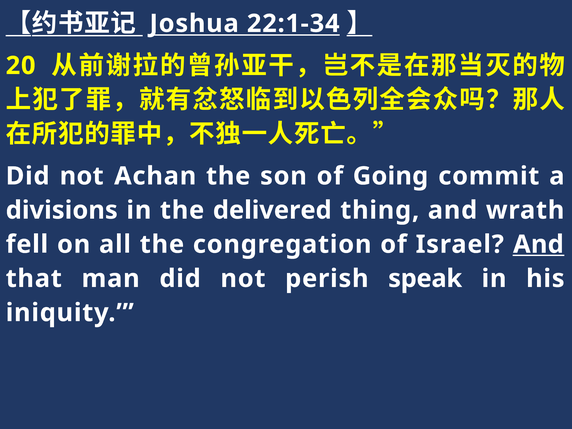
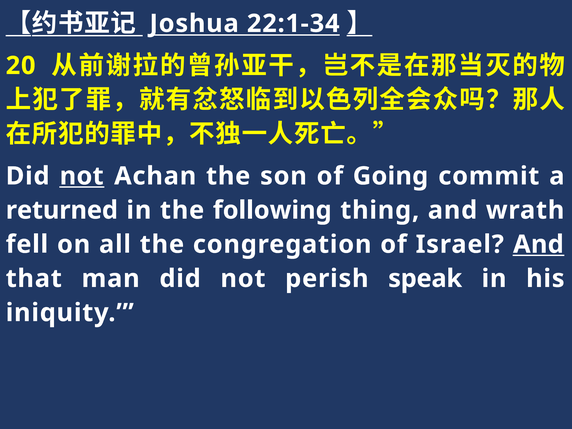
not at (82, 176) underline: none -> present
divisions: divisions -> returned
delivered: delivered -> following
